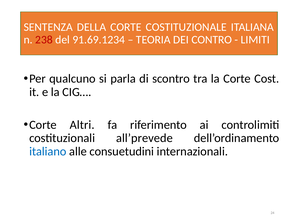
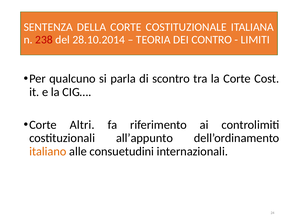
91.69.1234: 91.69.1234 -> 28.10.2014
all’prevede: all’prevede -> all’appunto
italiano colour: blue -> orange
